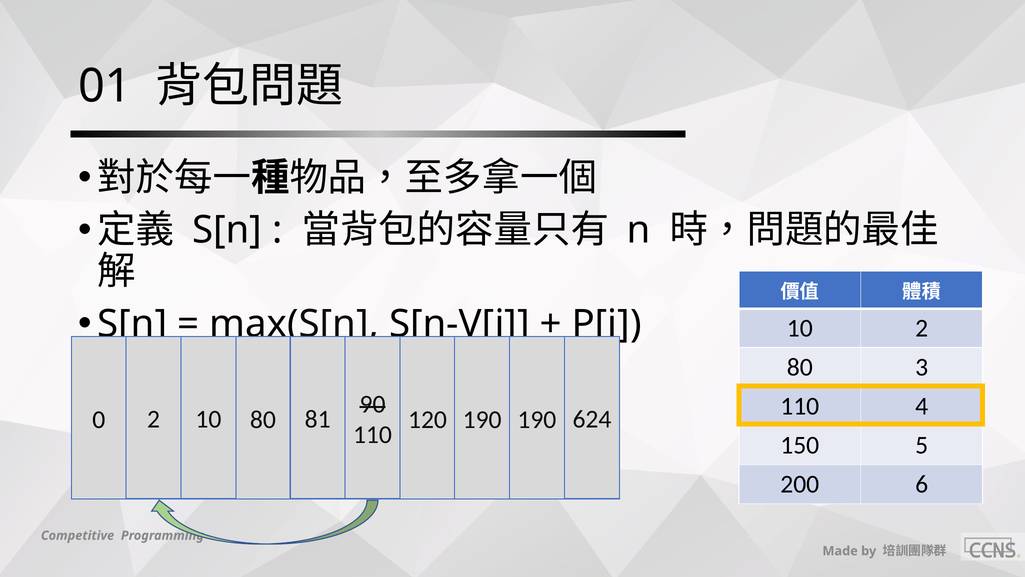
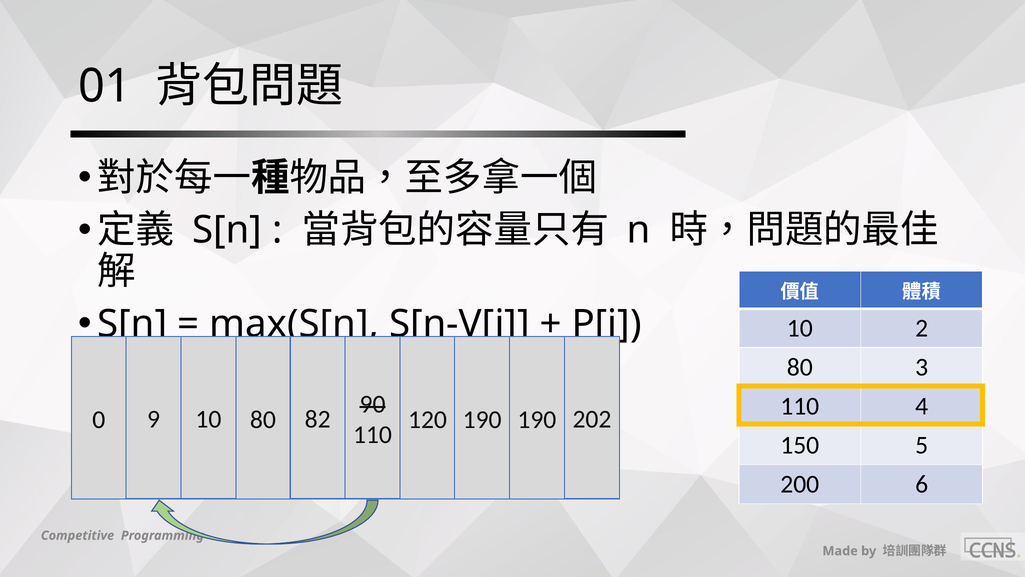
0 2: 2 -> 9
81: 81 -> 82
624: 624 -> 202
